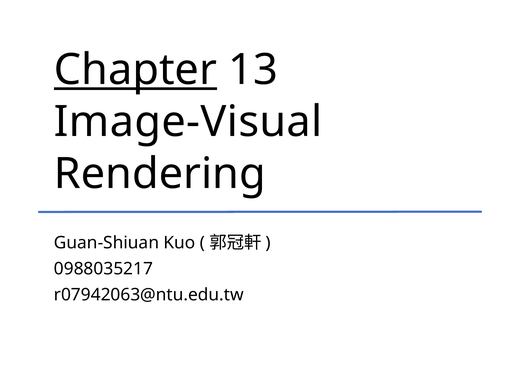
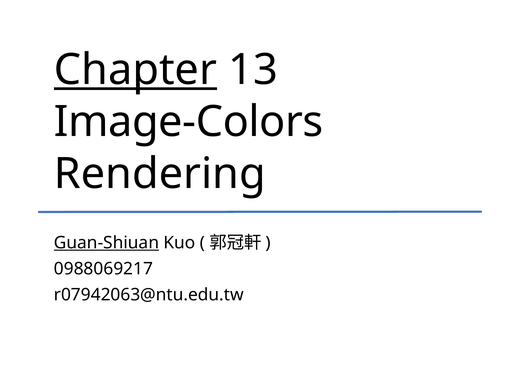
Image-Visual: Image-Visual -> Image-Colors
Guan-Shiuan underline: none -> present
0988035217: 0988035217 -> 0988069217
